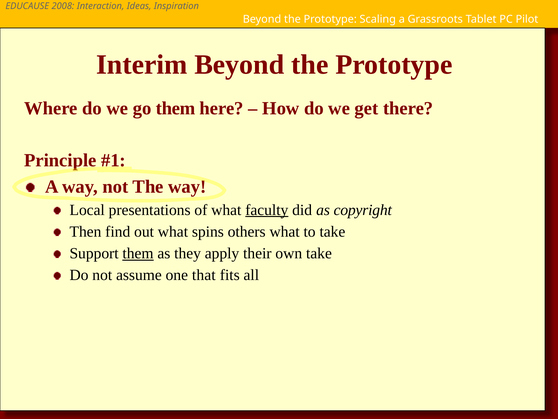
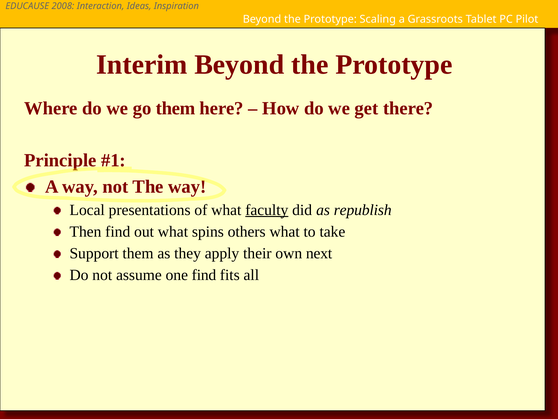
copyright: copyright -> republish
them at (138, 253) underline: present -> none
own take: take -> next
one that: that -> find
